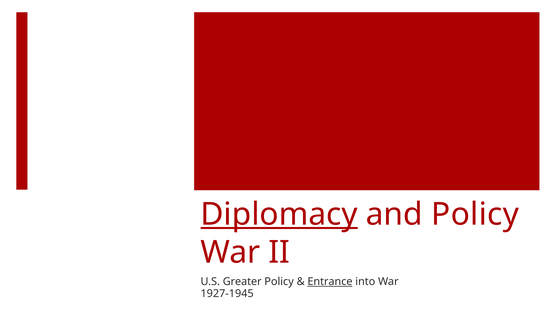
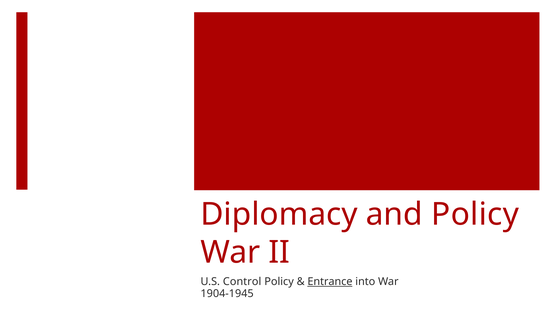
Diplomacy underline: present -> none
Greater: Greater -> Control
1927-1945: 1927-1945 -> 1904-1945
